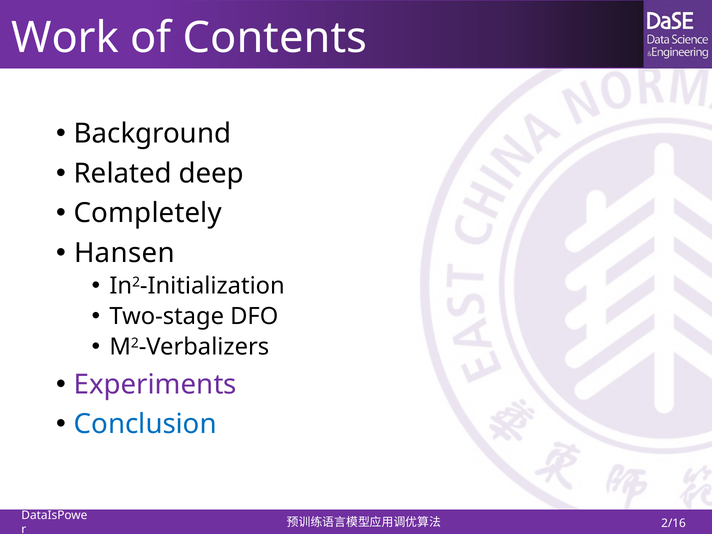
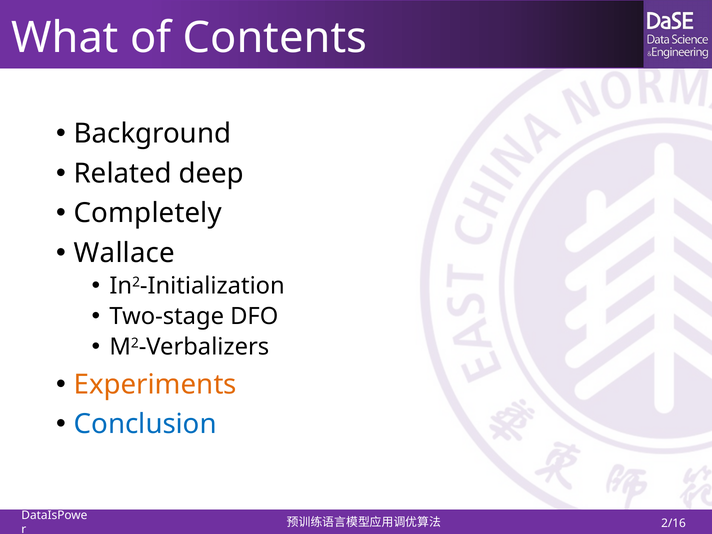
Work: Work -> What
Hansen: Hansen -> Wallace
Experiments colour: purple -> orange
